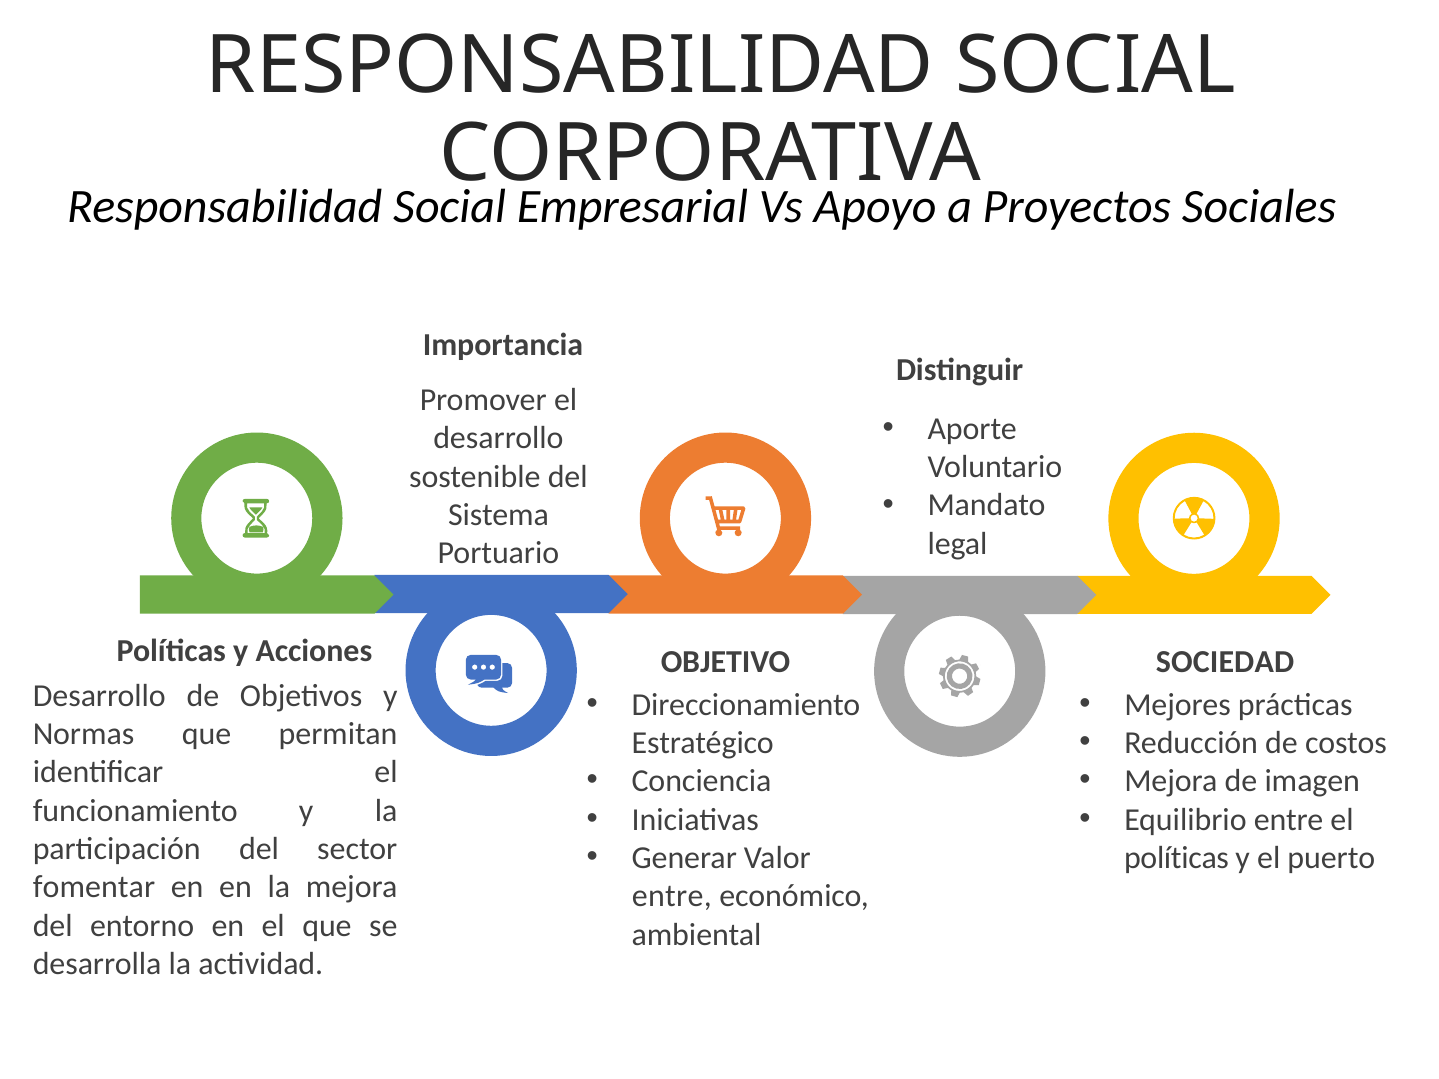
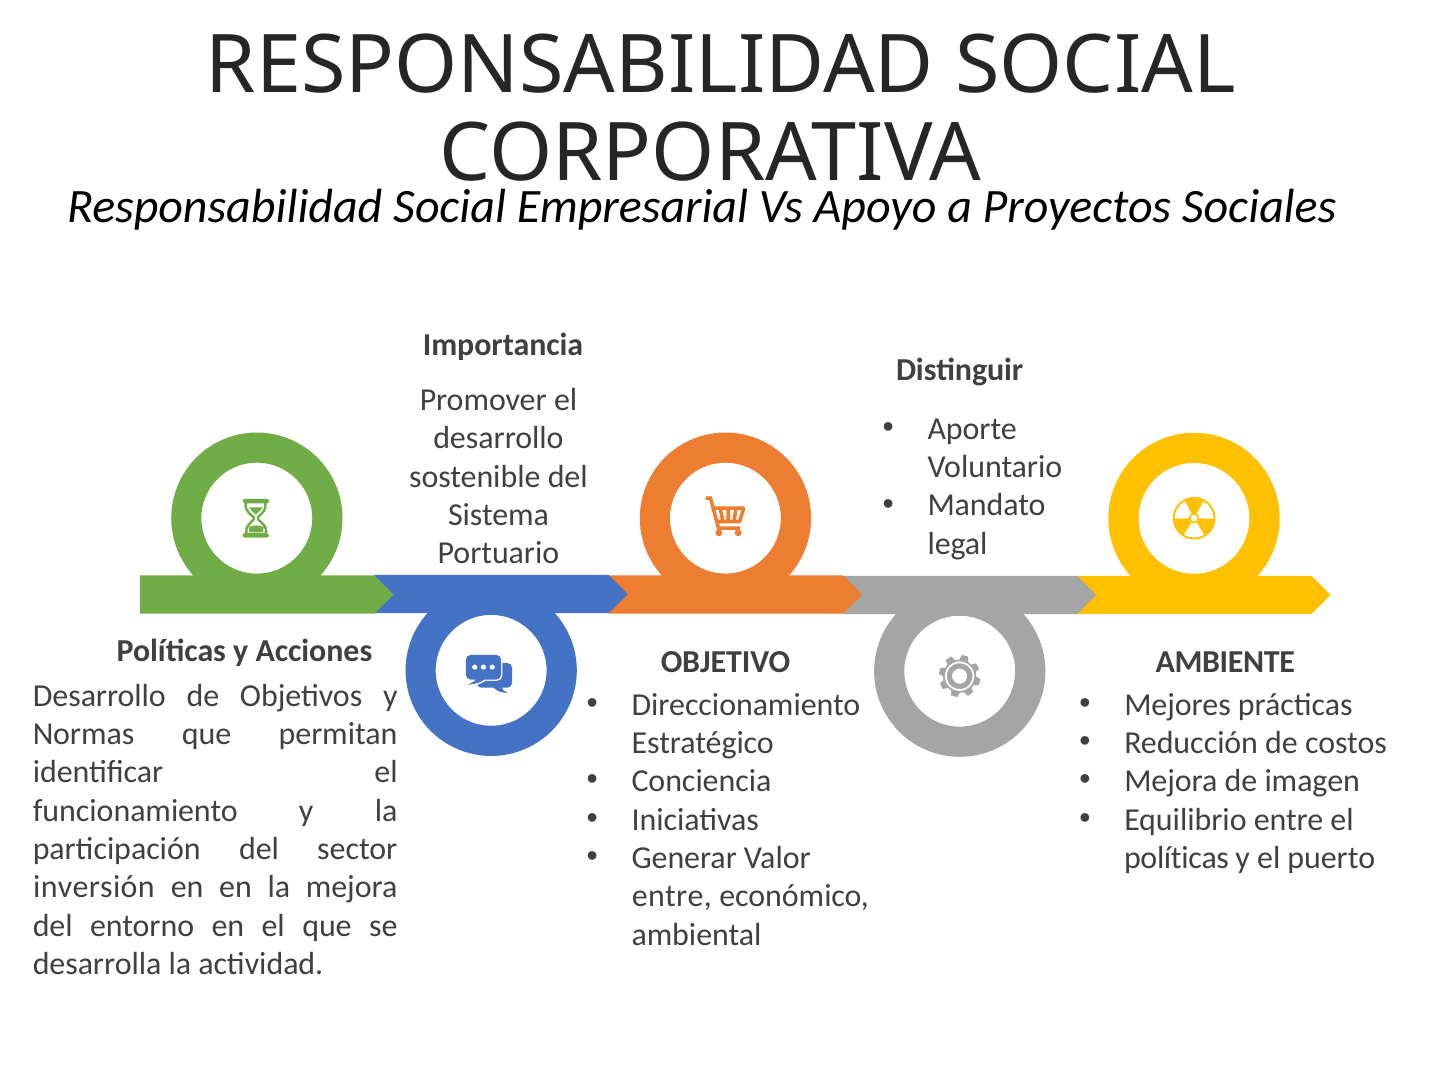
SOCIEDAD: SOCIEDAD -> AMBIENTE
fomentar: fomentar -> inversión
